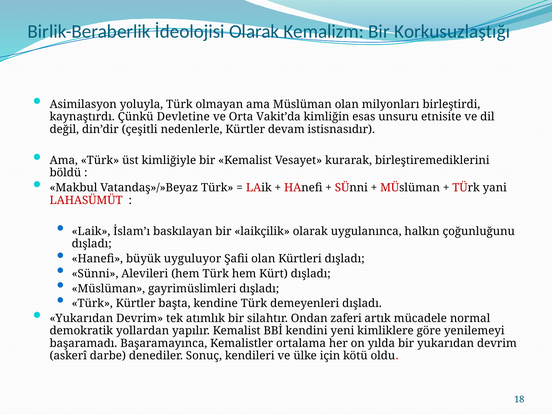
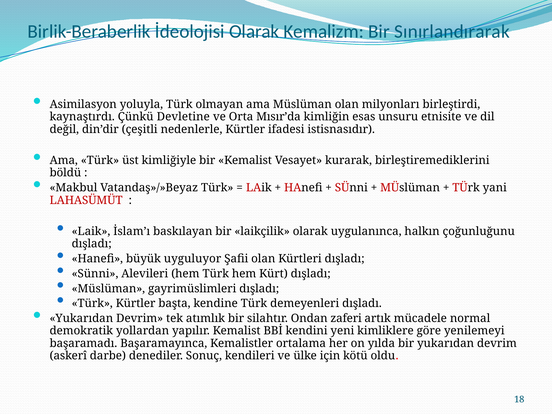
Korkusuzlaştığı: Korkusuzlaştığı -> Sınırlandırarak
Vakit’da: Vakit’da -> Mısır’da
devam: devam -> ifadesi
